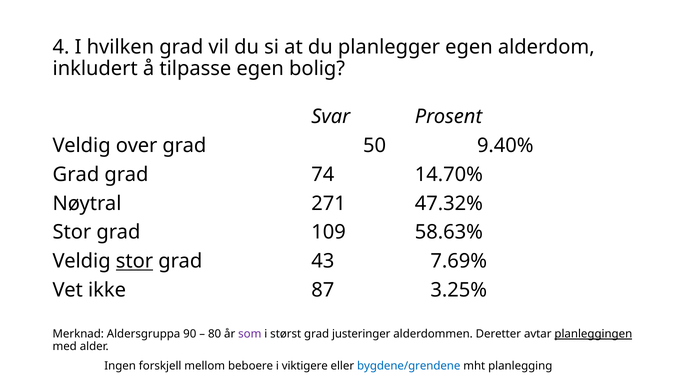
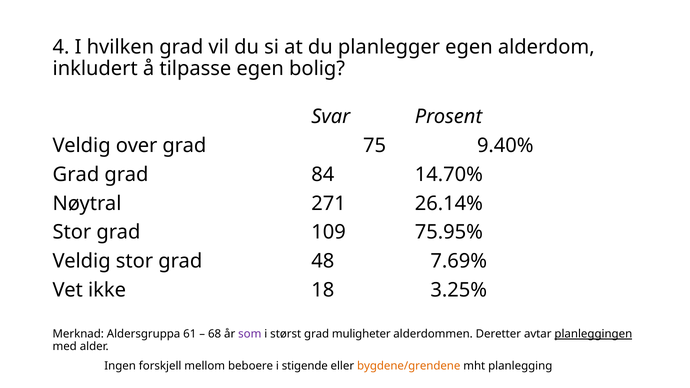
50: 50 -> 75
74: 74 -> 84
47.32%: 47.32% -> 26.14%
58.63%: 58.63% -> 75.95%
stor at (134, 261) underline: present -> none
43: 43 -> 48
87: 87 -> 18
90: 90 -> 61
80: 80 -> 68
justeringer: justeringer -> muligheter
viktigere: viktigere -> stigende
bygdene/grendene colour: blue -> orange
